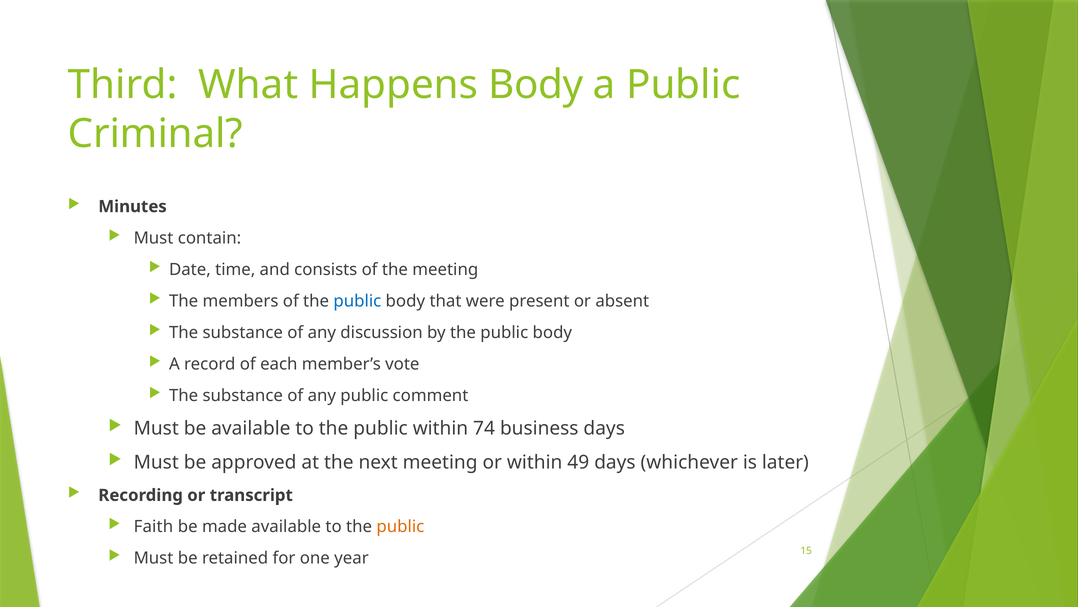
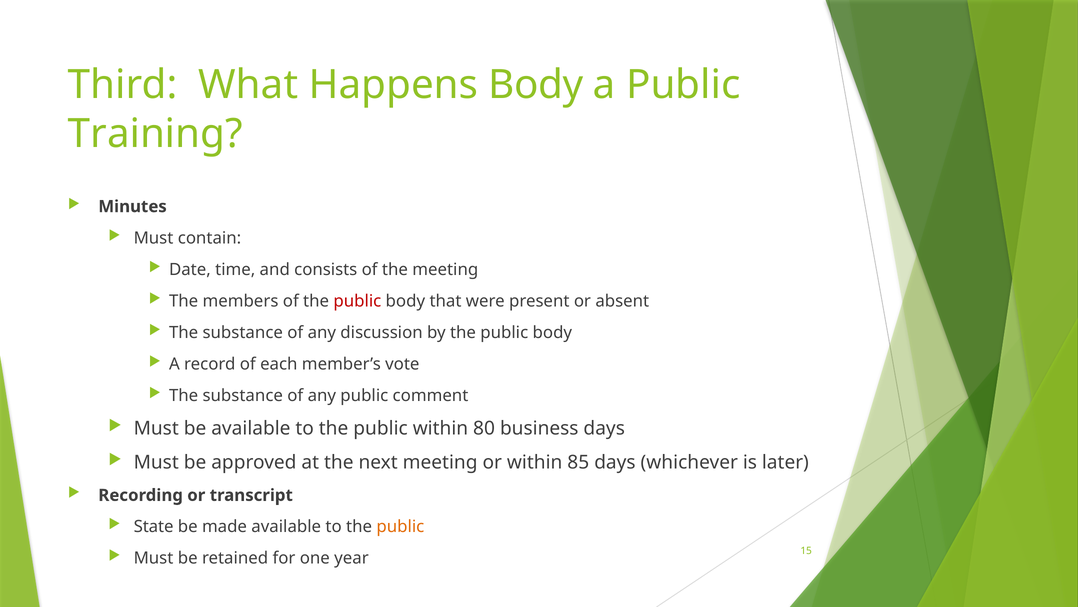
Criminal: Criminal -> Training
public at (357, 301) colour: blue -> red
74: 74 -> 80
49: 49 -> 85
Faith: Faith -> State
